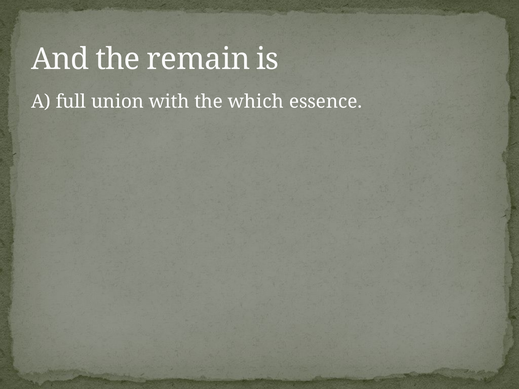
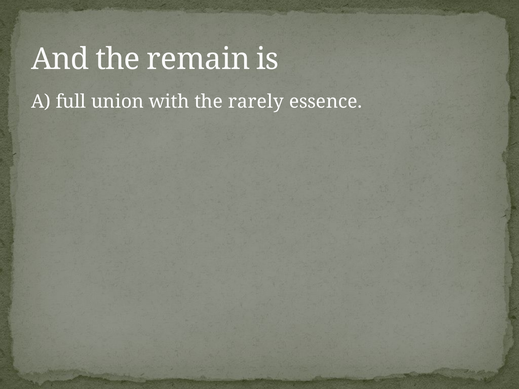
which: which -> rarely
